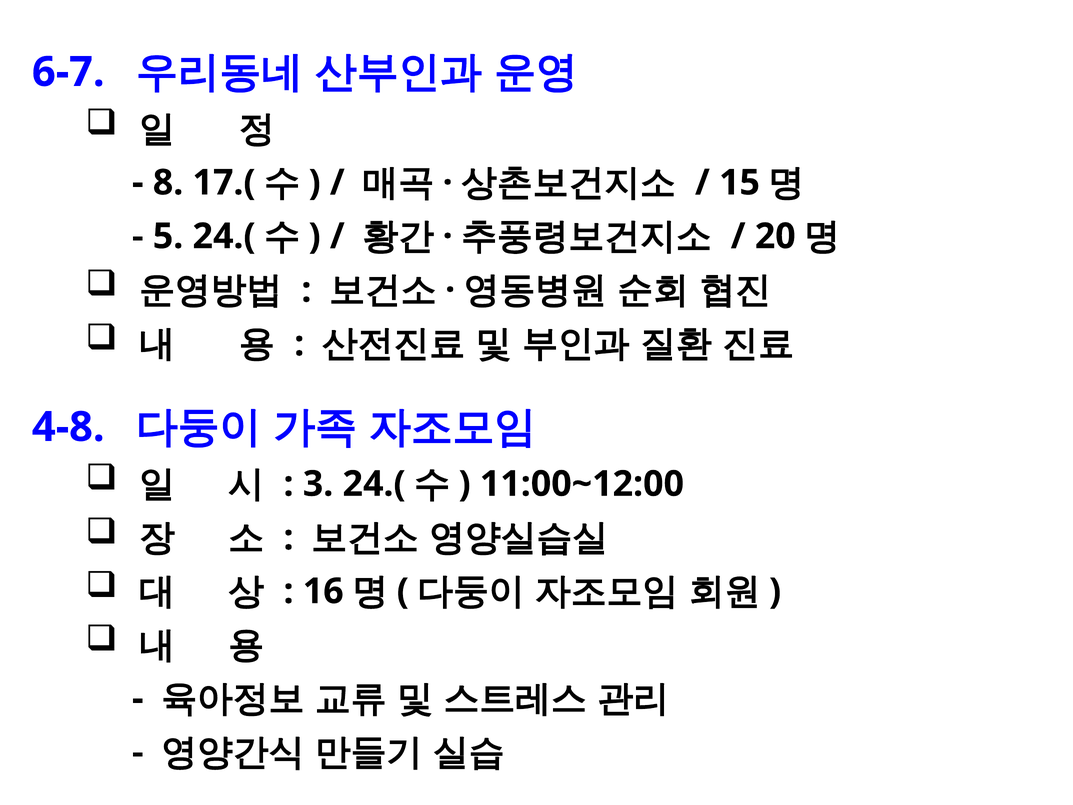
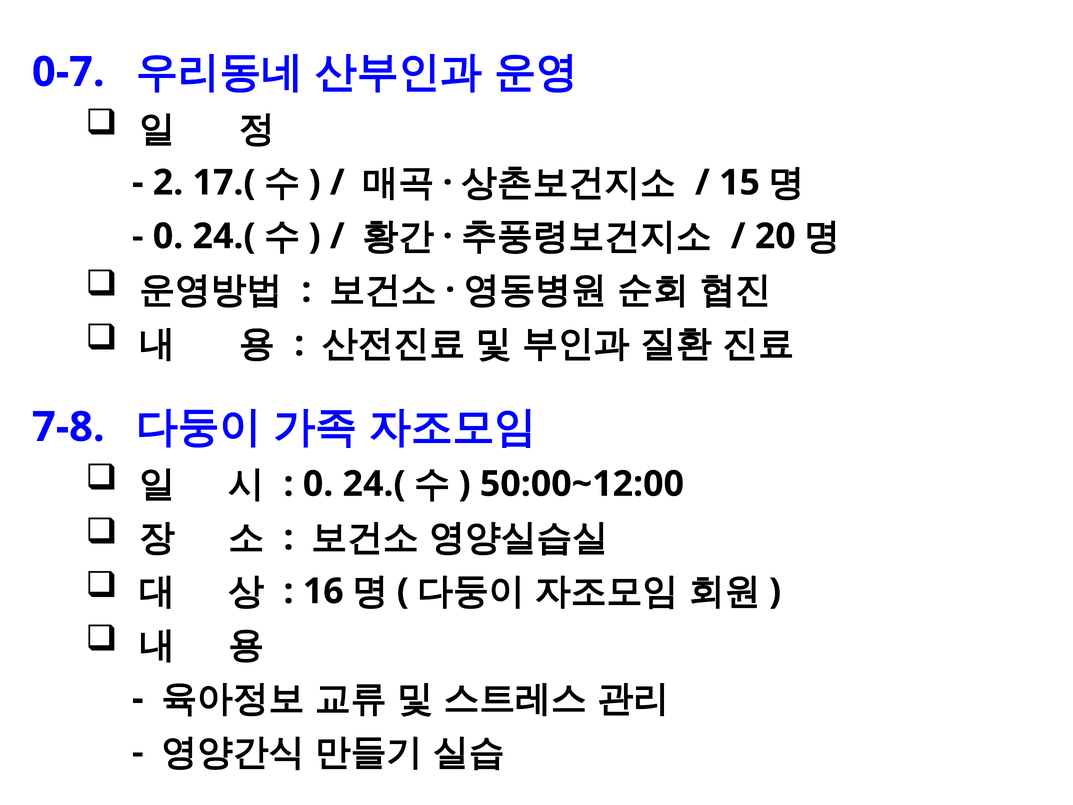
6-7: 6-7 -> 0-7
8: 8 -> 2
5 at (168, 236): 5 -> 0
4-8: 4-8 -> 7-8
3 at (318, 484): 3 -> 0
11:00~12:00: 11:00~12:00 -> 50:00~12:00
